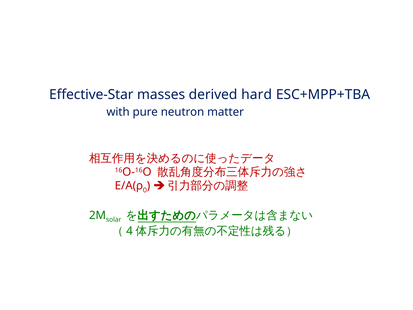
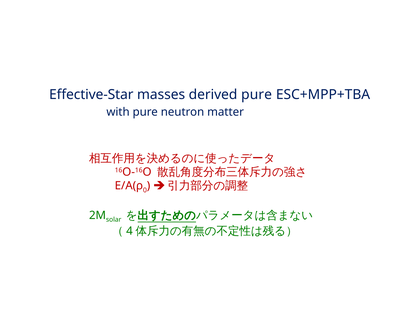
derived hard: hard -> pure
